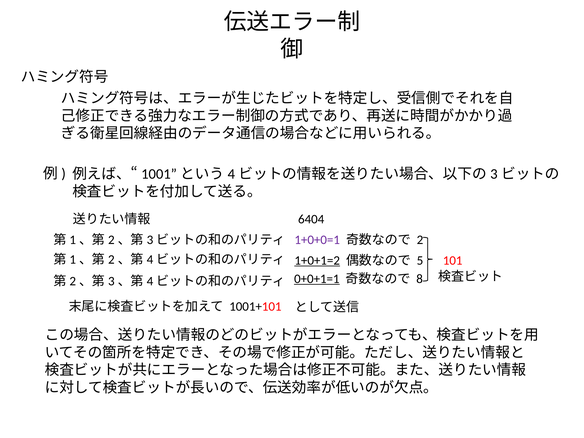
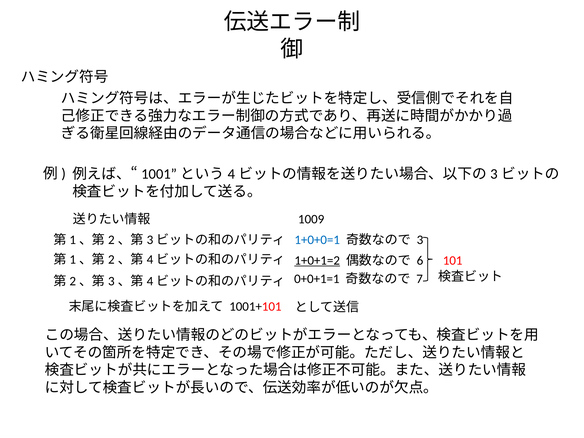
6404: 6404 -> 1009
1+0+0=1 colour: purple -> blue
2: 2 -> 3
5: 5 -> 6
0+0+1=1 underline: present -> none
8: 8 -> 7
